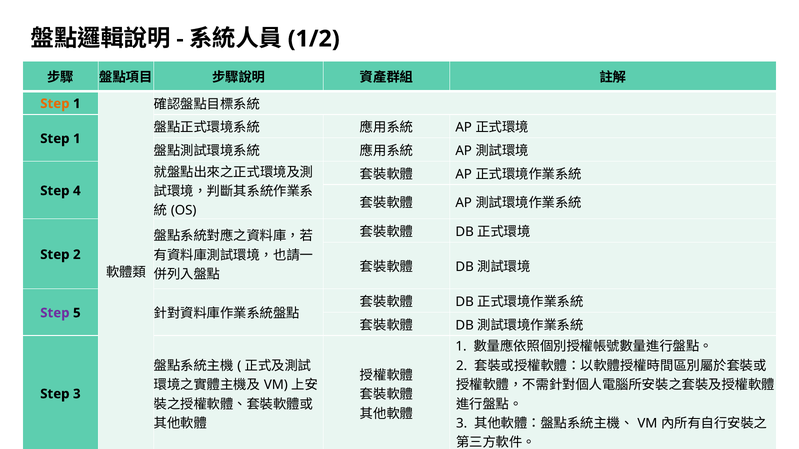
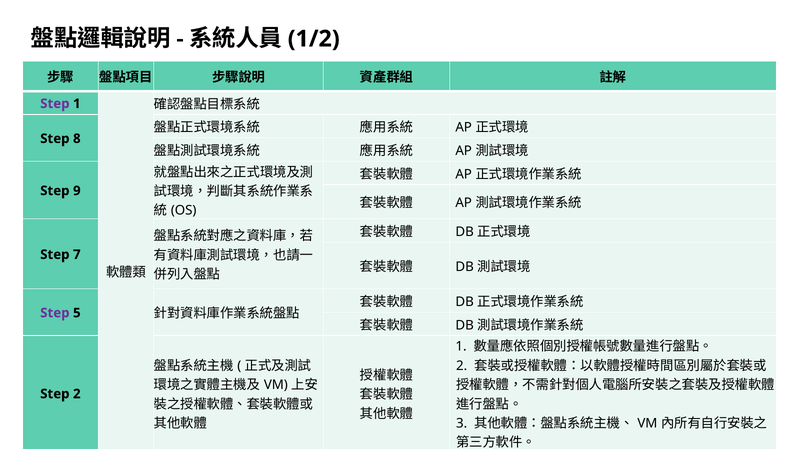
Step at (55, 104) colour: orange -> purple
1 at (77, 139): 1 -> 8
4: 4 -> 9
Step 2: 2 -> 7
Step 3: 3 -> 2
